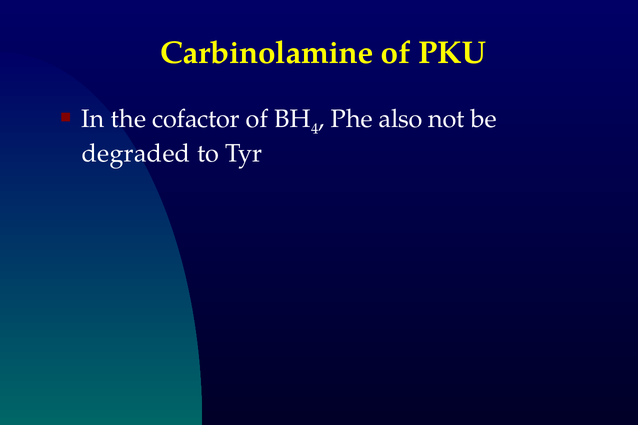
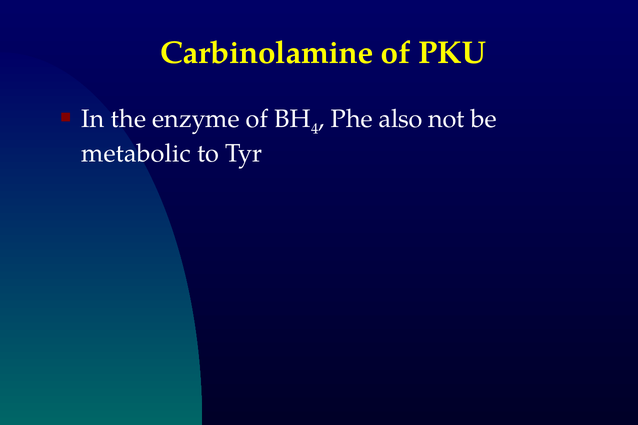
cofactor: cofactor -> enzyme
degraded: degraded -> metabolic
